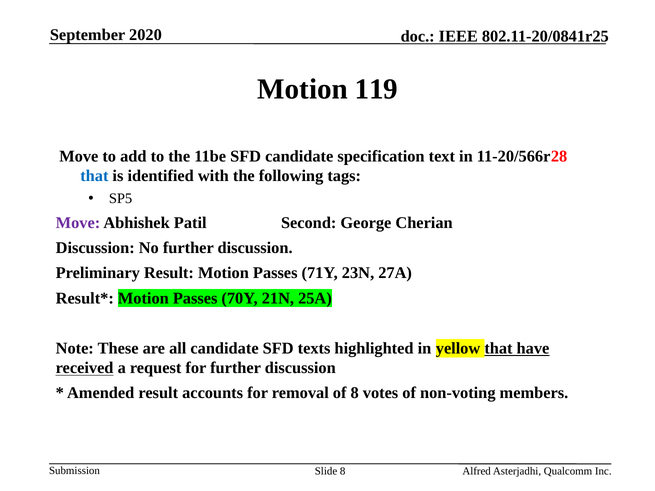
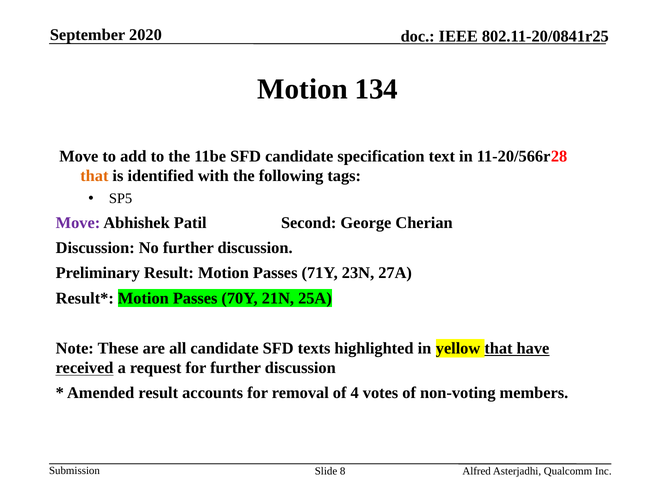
119: 119 -> 134
that at (94, 176) colour: blue -> orange
of 8: 8 -> 4
